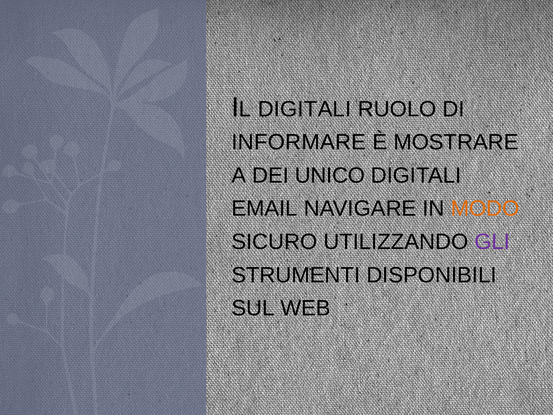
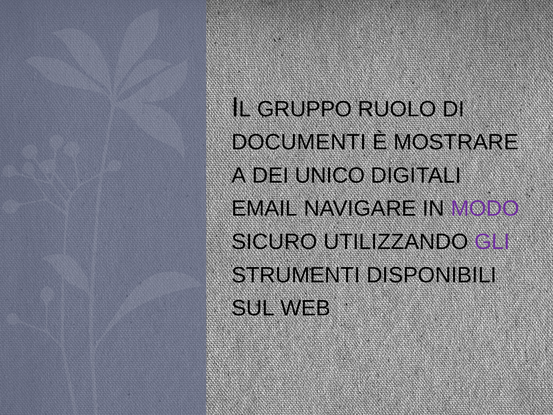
DIGITALI at (304, 109): DIGITALI -> GRUPPO
INFORMARE: INFORMARE -> DOCUMENTI
MODO colour: orange -> purple
